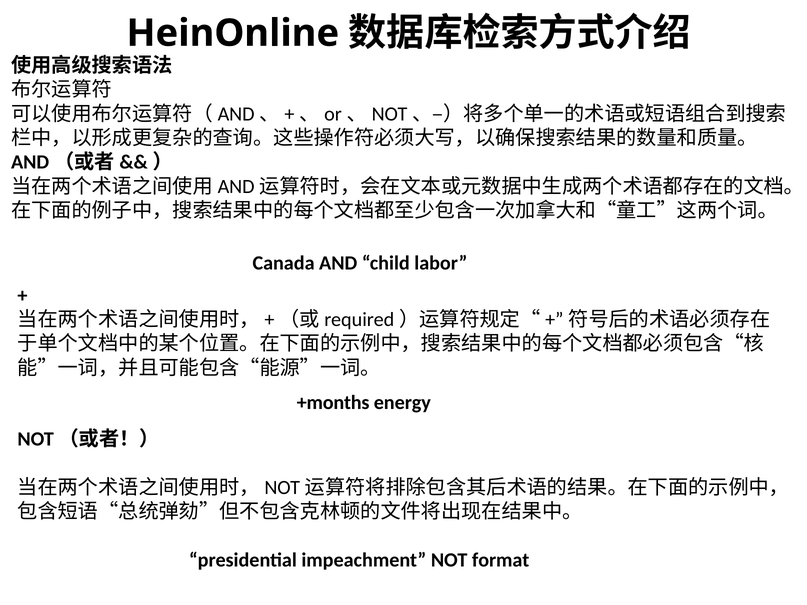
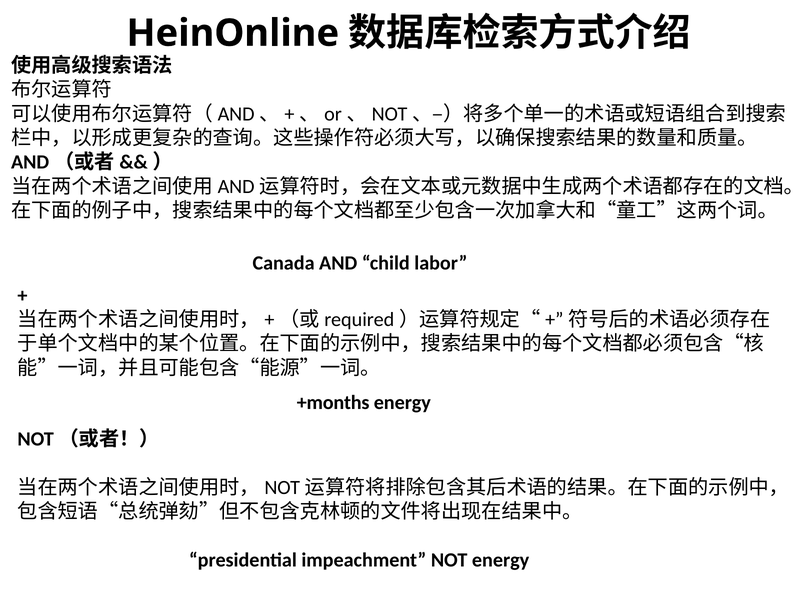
NOT format: format -> energy
